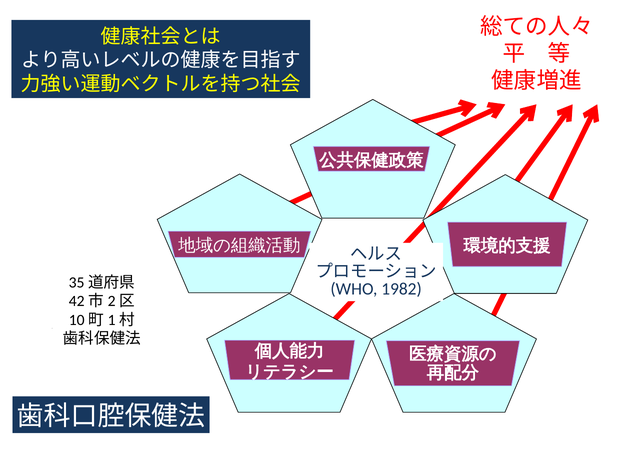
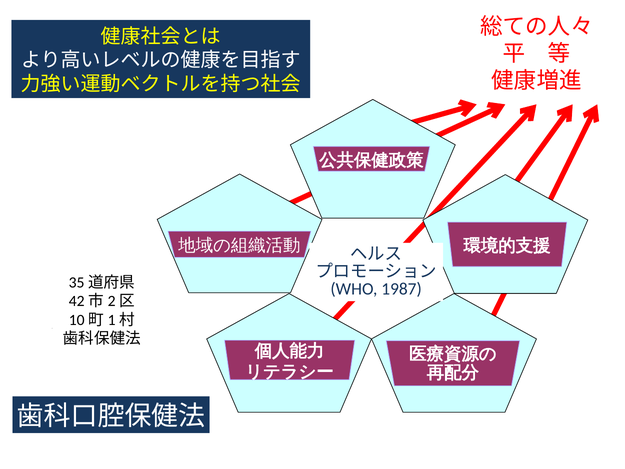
1982: 1982 -> 1987
